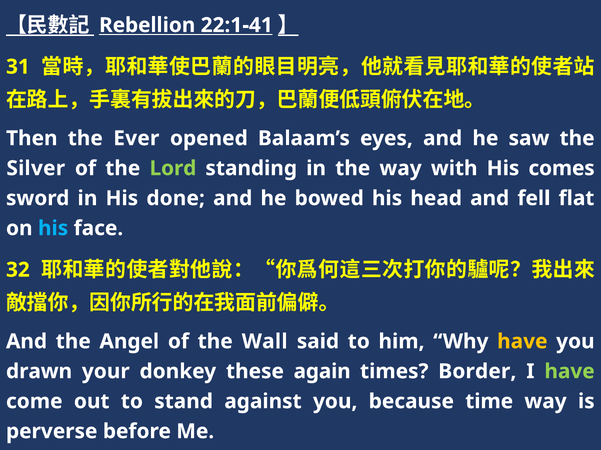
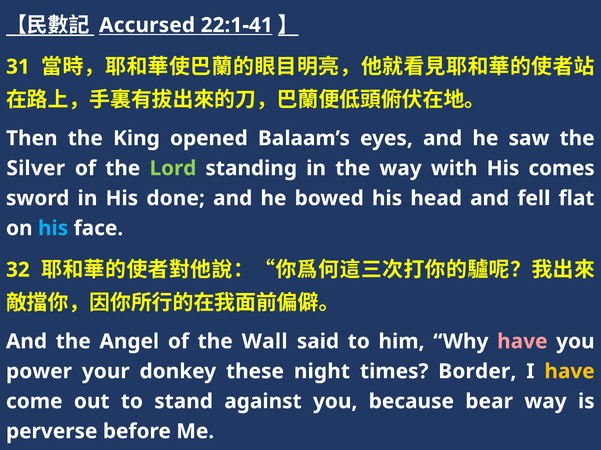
Rebellion: Rebellion -> Accursed
Ever: Ever -> King
have at (522, 342) colour: yellow -> pink
drawn: drawn -> power
again: again -> night
have at (570, 372) colour: light green -> yellow
time: time -> bear
